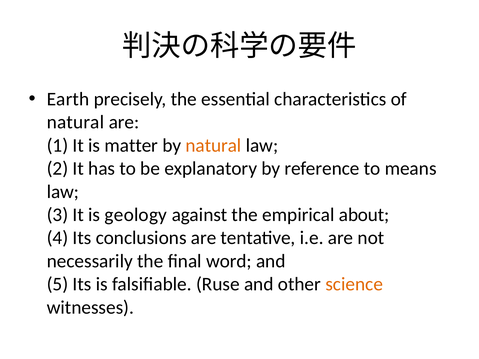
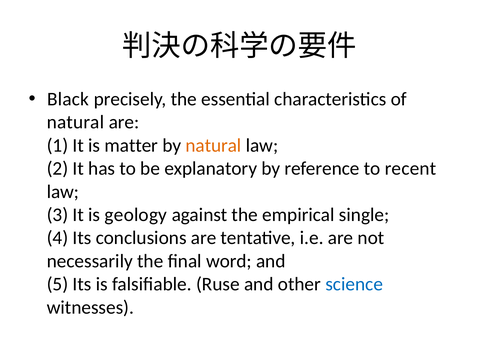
Earth: Earth -> Black
means: means -> recent
about: about -> single
science colour: orange -> blue
